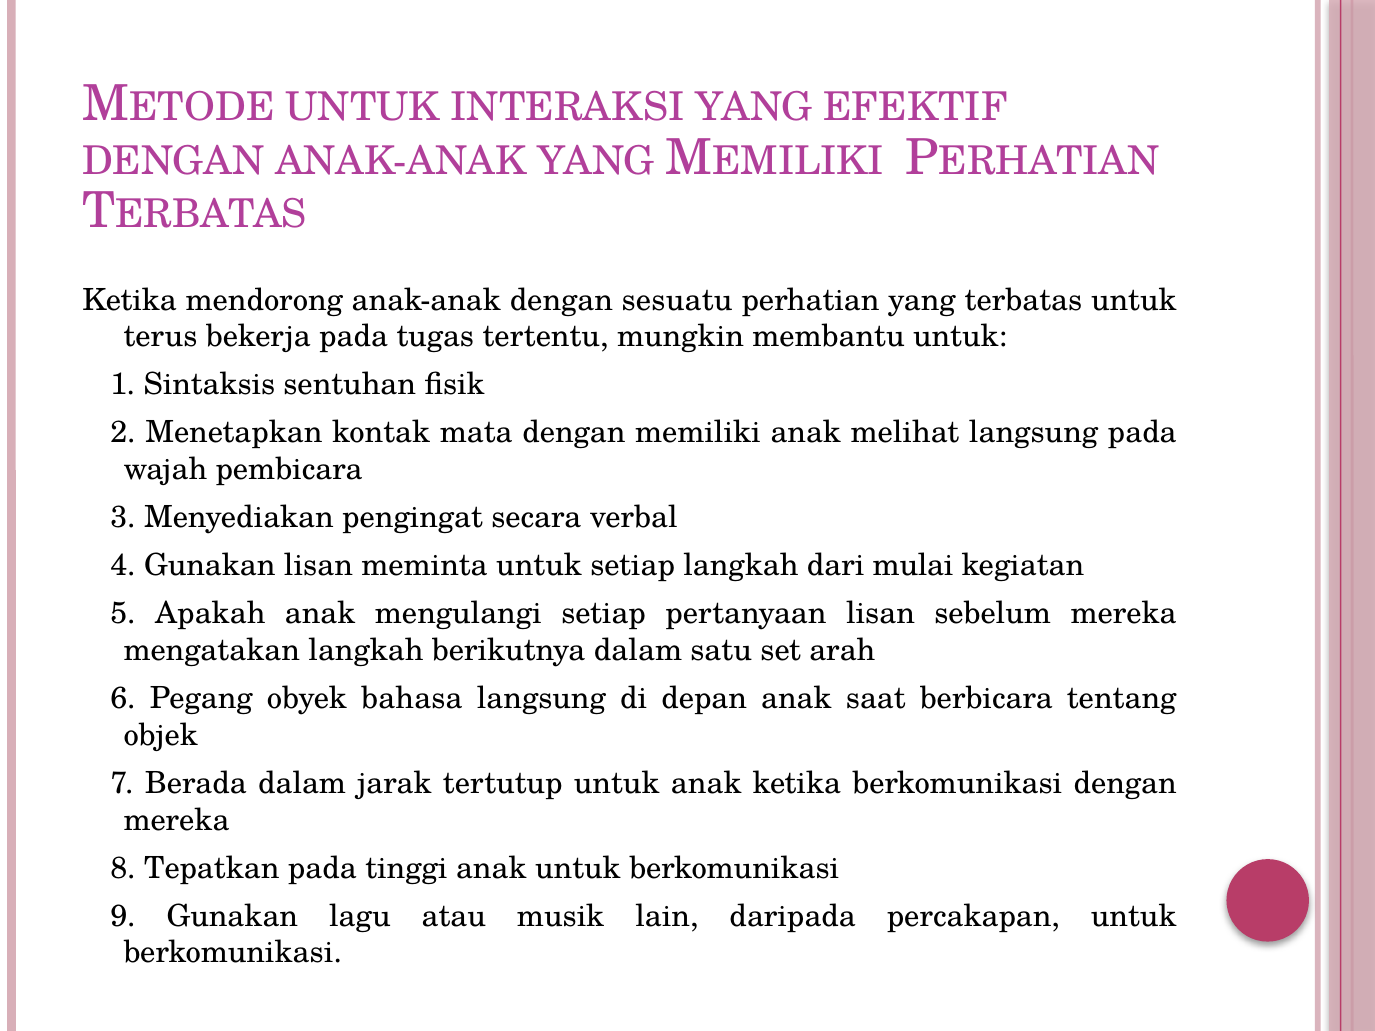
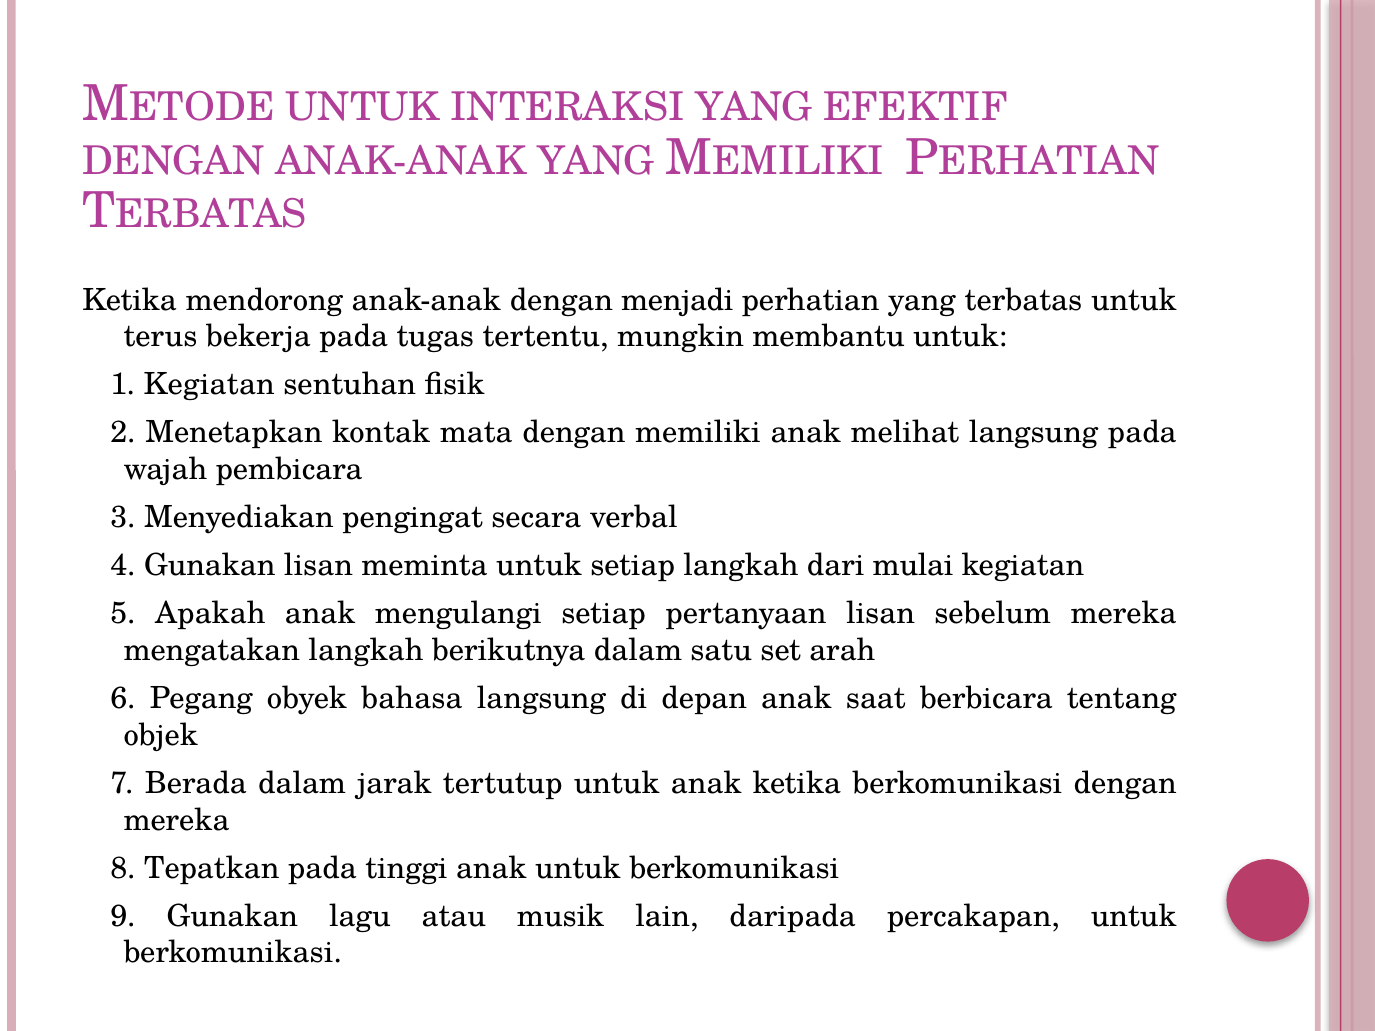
sesuatu: sesuatu -> menjadi
1 Sintaksis: Sintaksis -> Kegiatan
